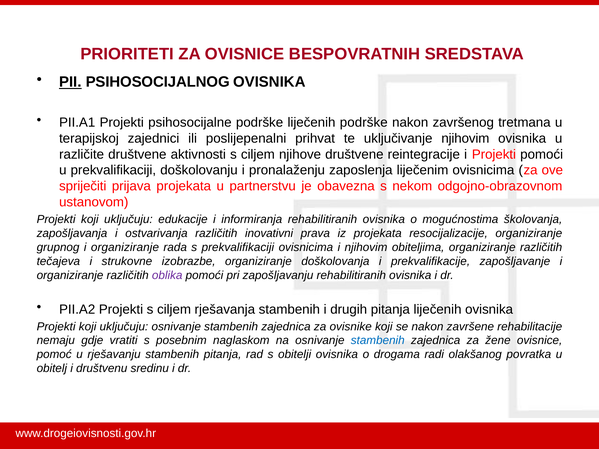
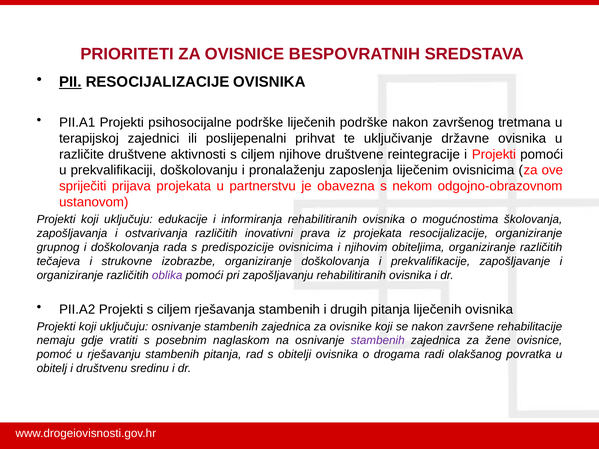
PII PSIHOSOCIJALNOG: PSIHOSOCIJALNOG -> RESOCIJALIZACIJE
uključivanje njihovim: njihovim -> državne
grupnog i organiziranje: organiziranje -> doškolovanja
s prekvalifikaciji: prekvalifikaciji -> predispozicije
stambenih at (378, 341) colour: blue -> purple
